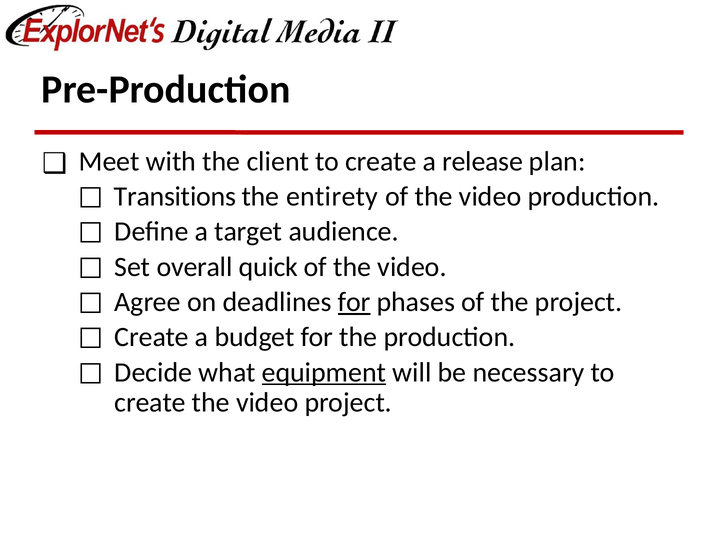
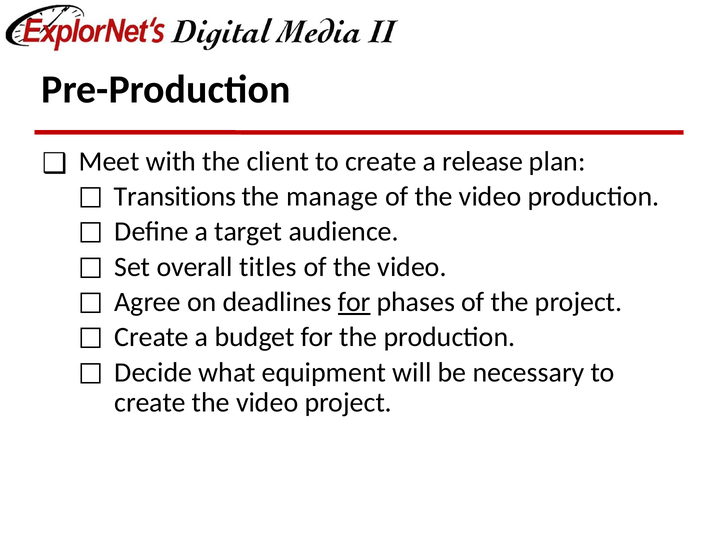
entirety: entirety -> manage
quick: quick -> titles
equipment underline: present -> none
